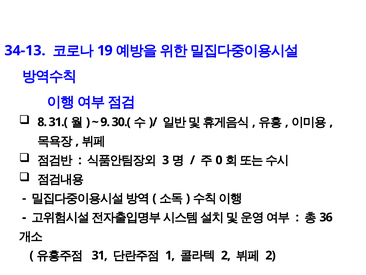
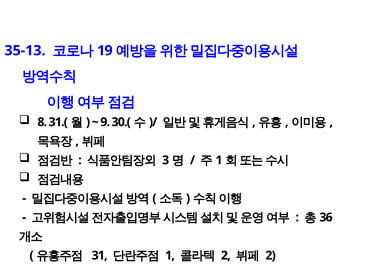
34-13: 34-13 -> 35-13
0 at (219, 160): 0 -> 1
